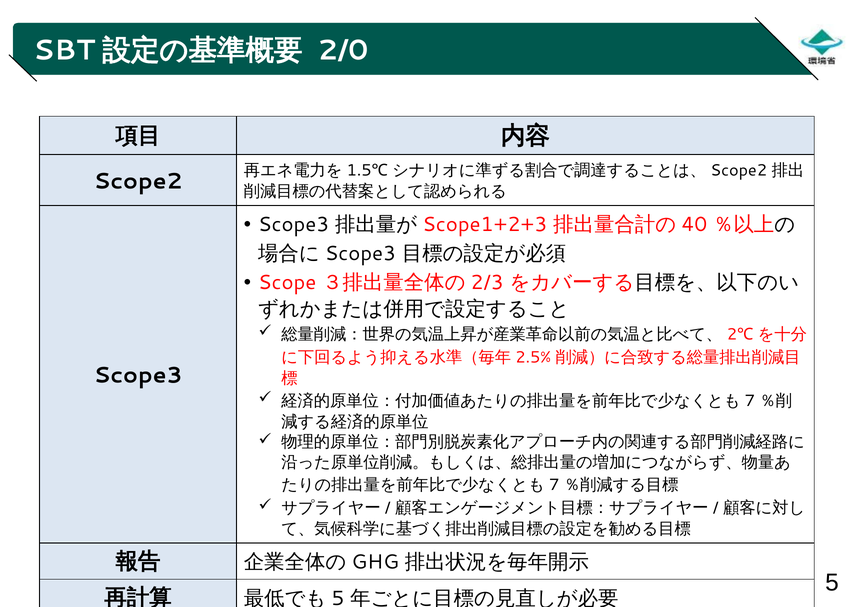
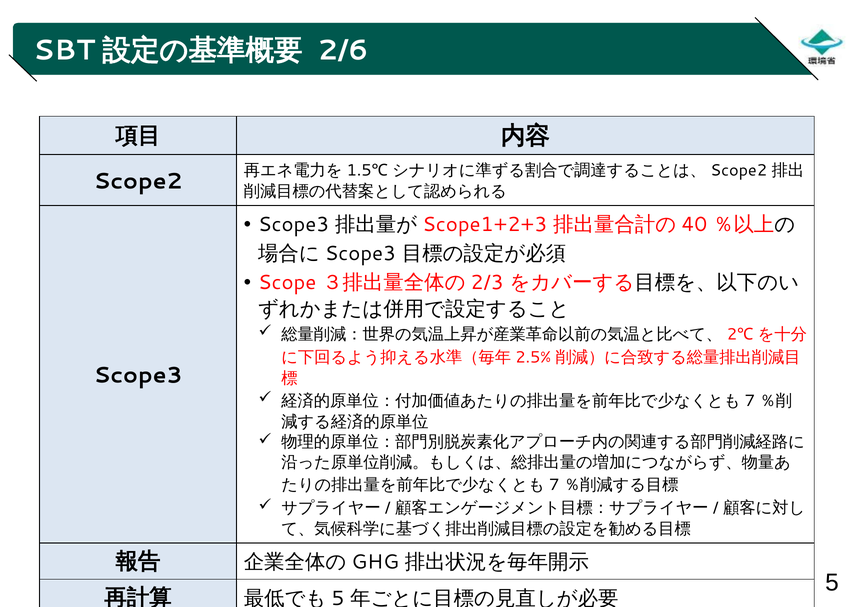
2/0: 2/0 -> 2/6
